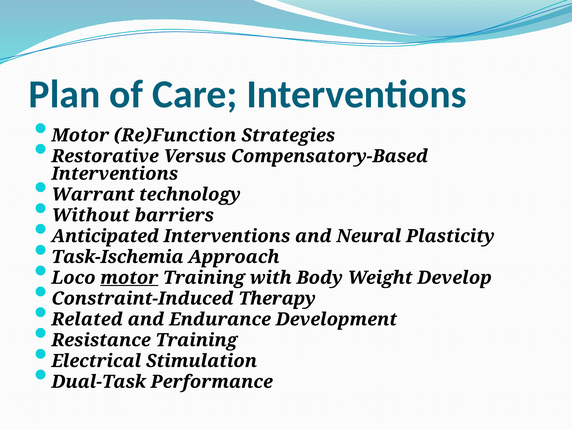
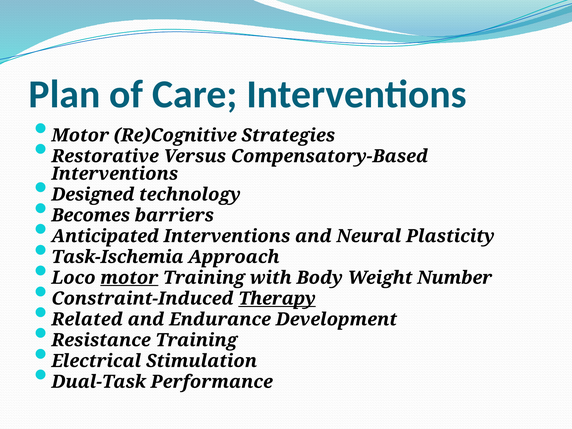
Re)Function: Re)Function -> Re)Cognitive
Warrant: Warrant -> Designed
Without: Without -> Becomes
Develop: Develop -> Number
Therapy underline: none -> present
